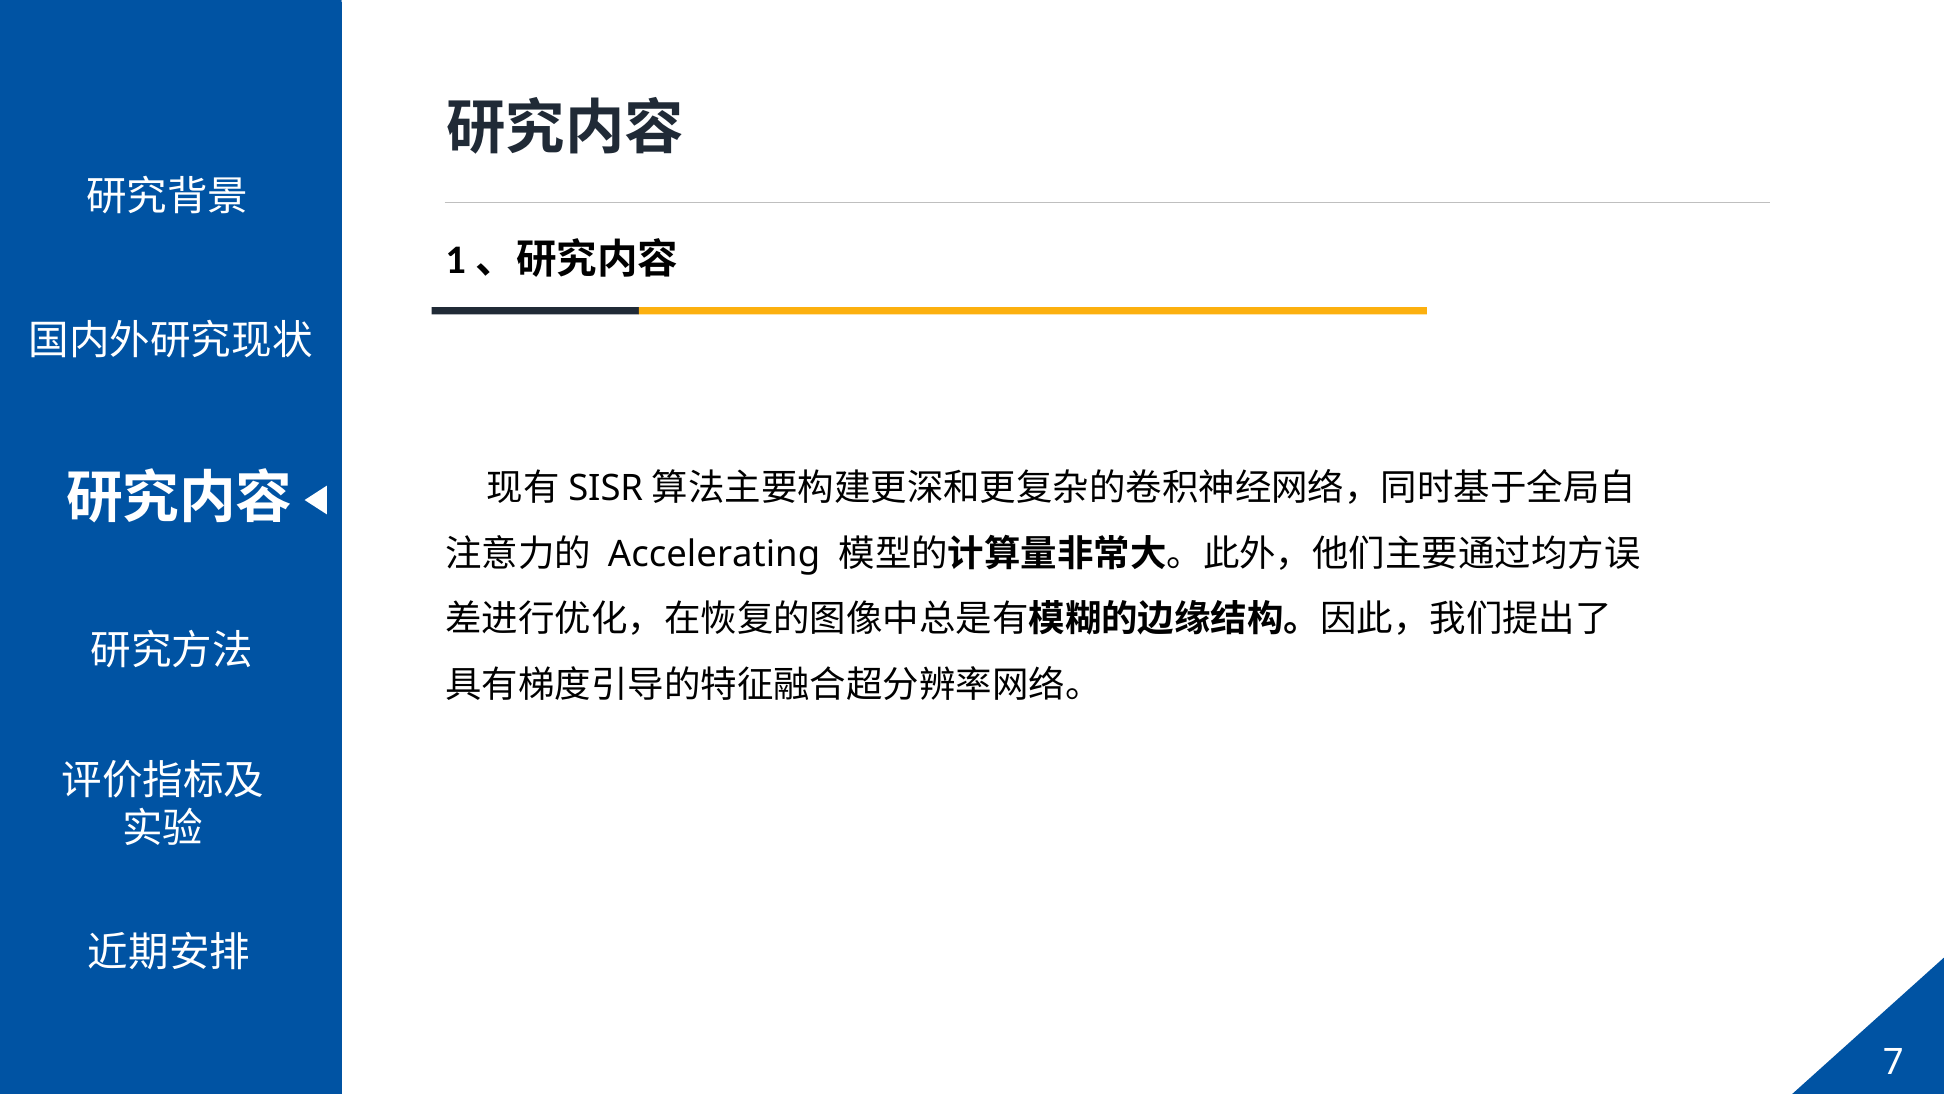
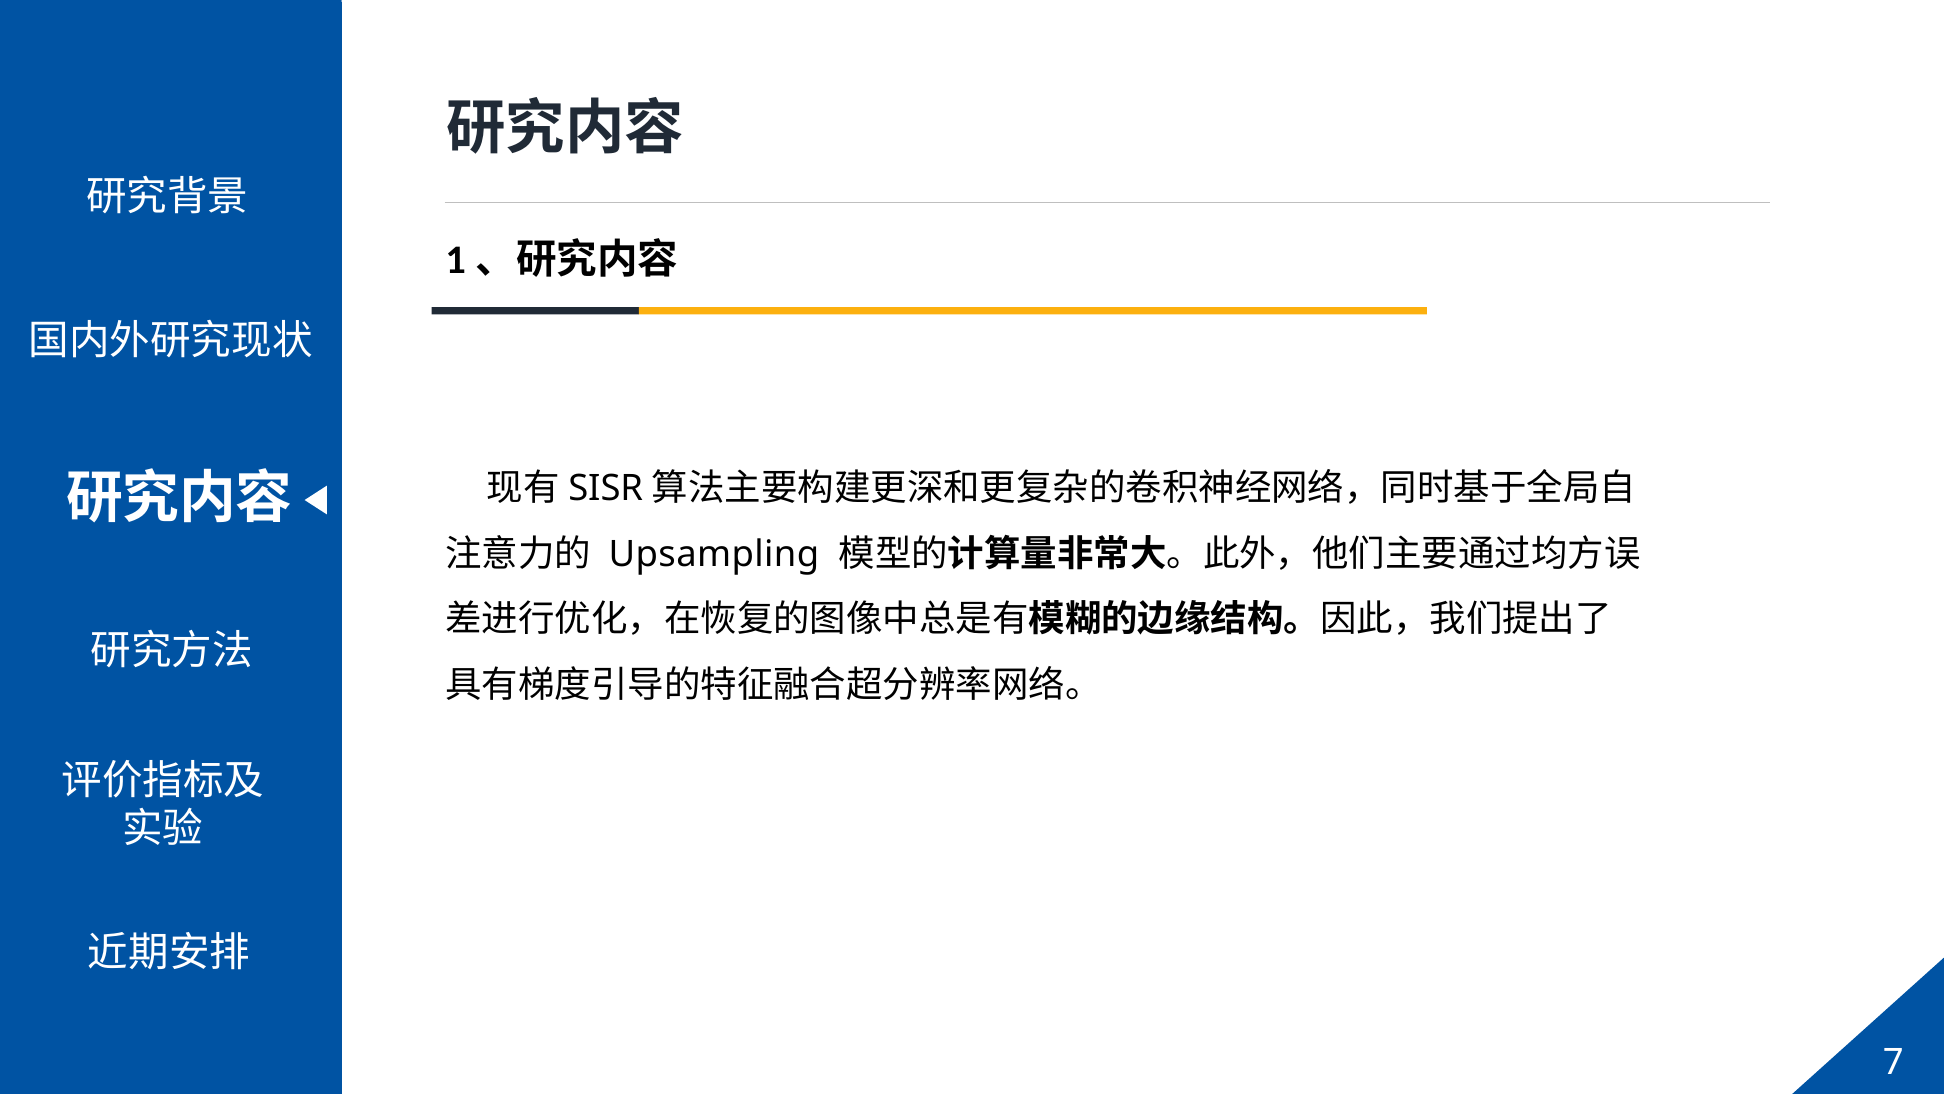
Accelerating: Accelerating -> Upsampling
